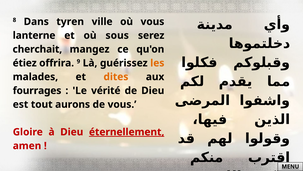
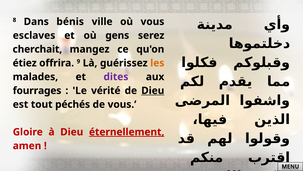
tyren: tyren -> bénis
lanterne: lanterne -> esclaves
sous: sous -> gens
dites colour: orange -> purple
Dieu at (153, 90) underline: none -> present
aurons: aurons -> péchés
